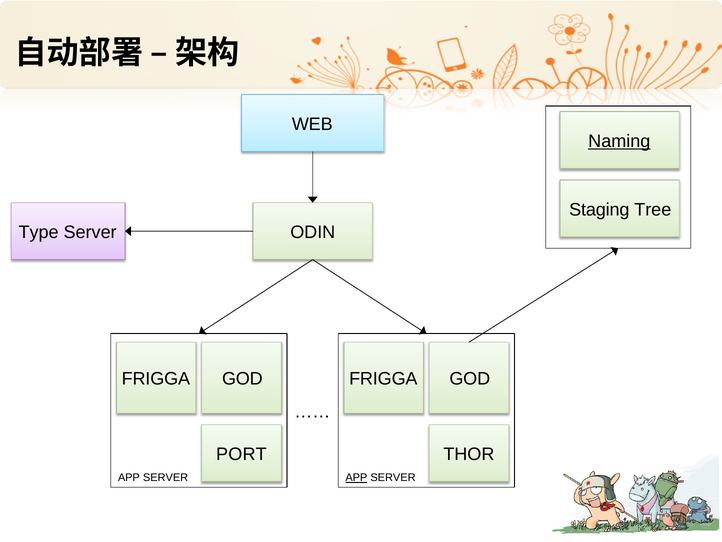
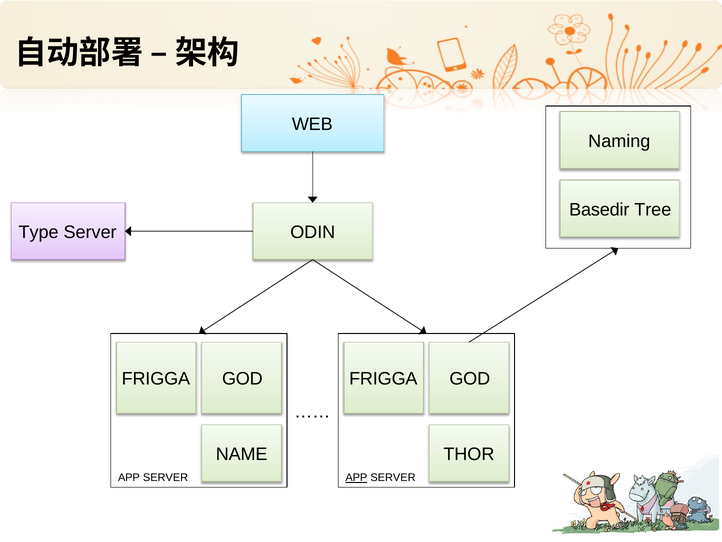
Naming underline: present -> none
Staging: Staging -> Basedir
PORT: PORT -> NAME
